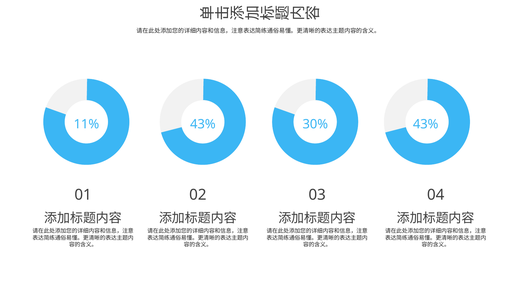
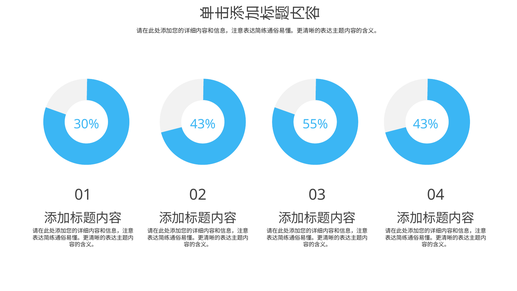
11%: 11% -> 30%
30%: 30% -> 55%
